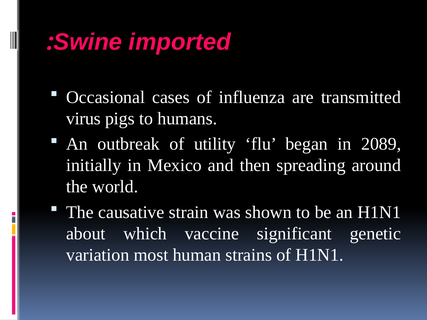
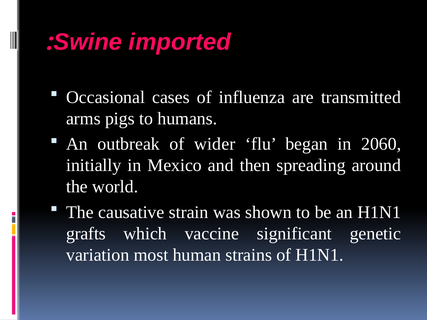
virus: virus -> arms
utility: utility -> wider
2089: 2089 -> 2060
about: about -> grafts
